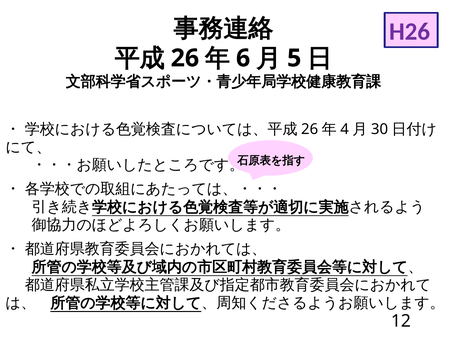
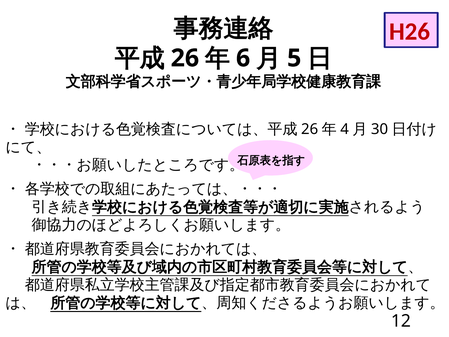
H26 colour: purple -> red
